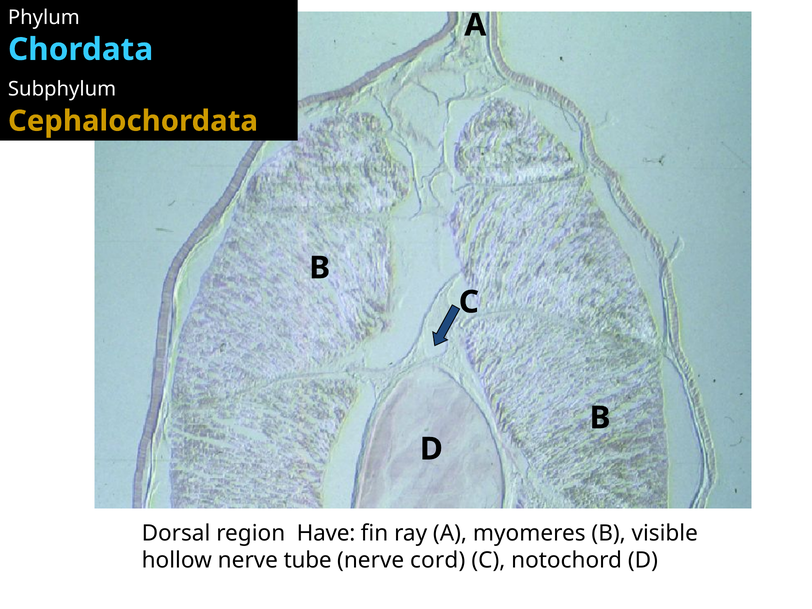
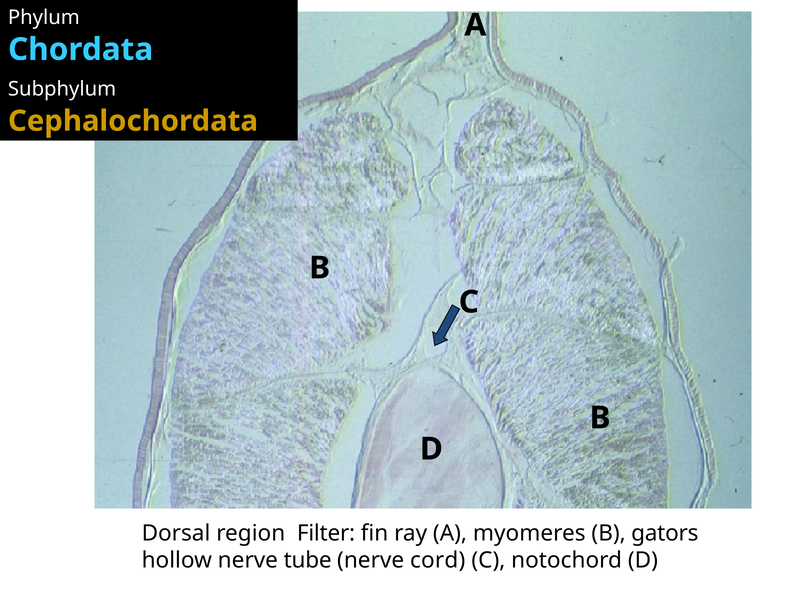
Have: Have -> Filter
visible: visible -> gators
